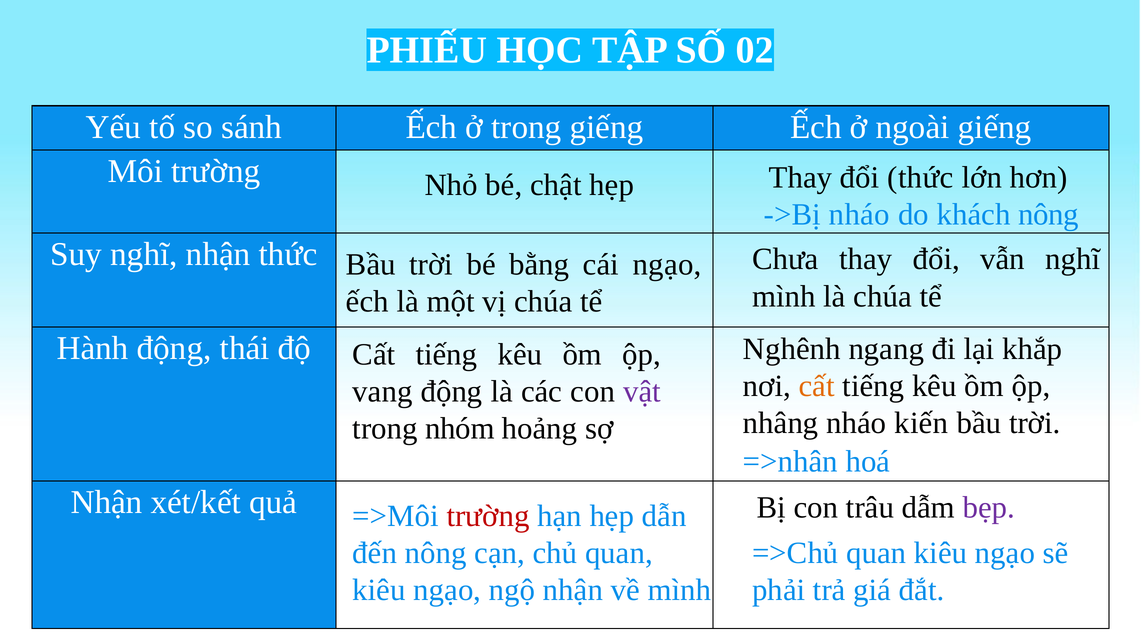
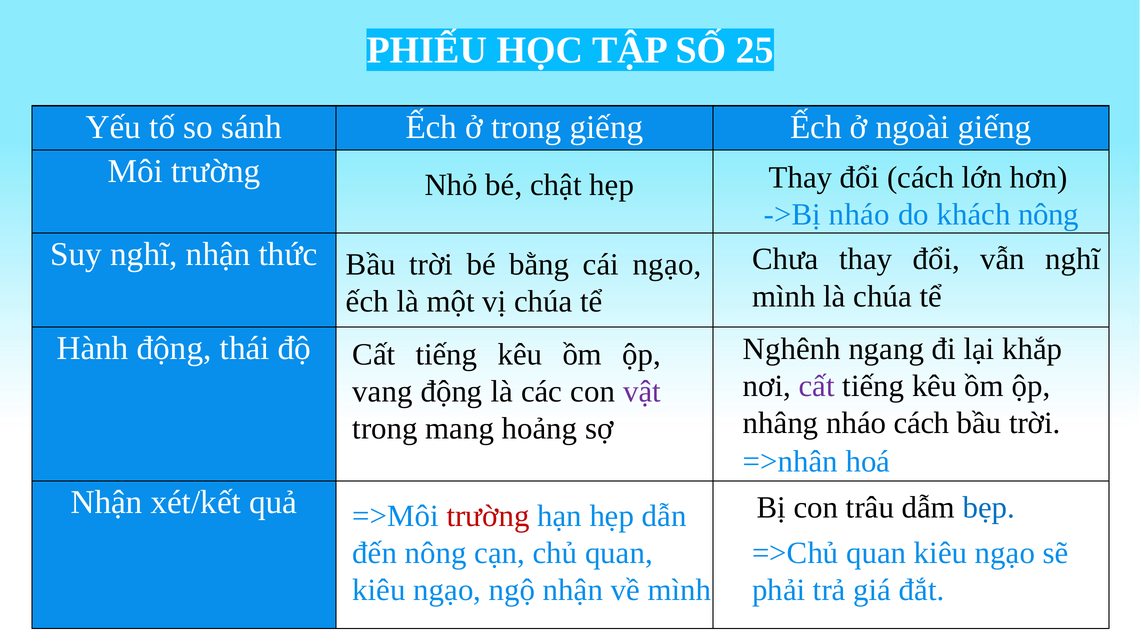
02: 02 -> 25
đổi thức: thức -> cách
cất at (817, 386) colour: orange -> purple
nháo kiến: kiến -> cách
nhóm: nhóm -> mang
bẹp colour: purple -> blue
